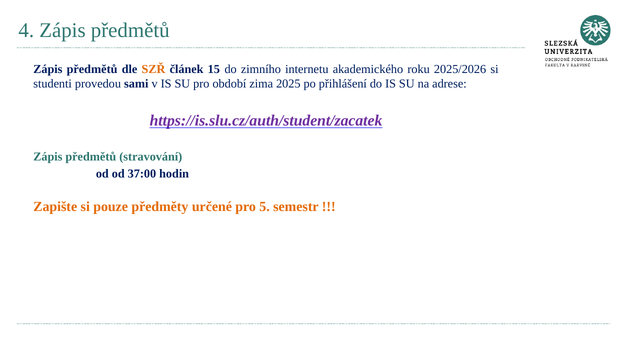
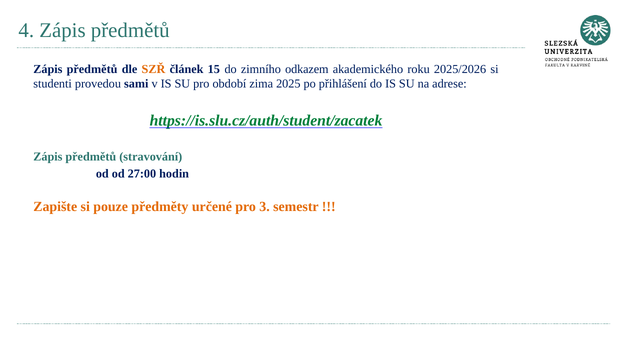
internetu: internetu -> odkazem
https://is.slu.cz/auth/student/zacatek colour: purple -> green
37:00: 37:00 -> 27:00
5: 5 -> 3
